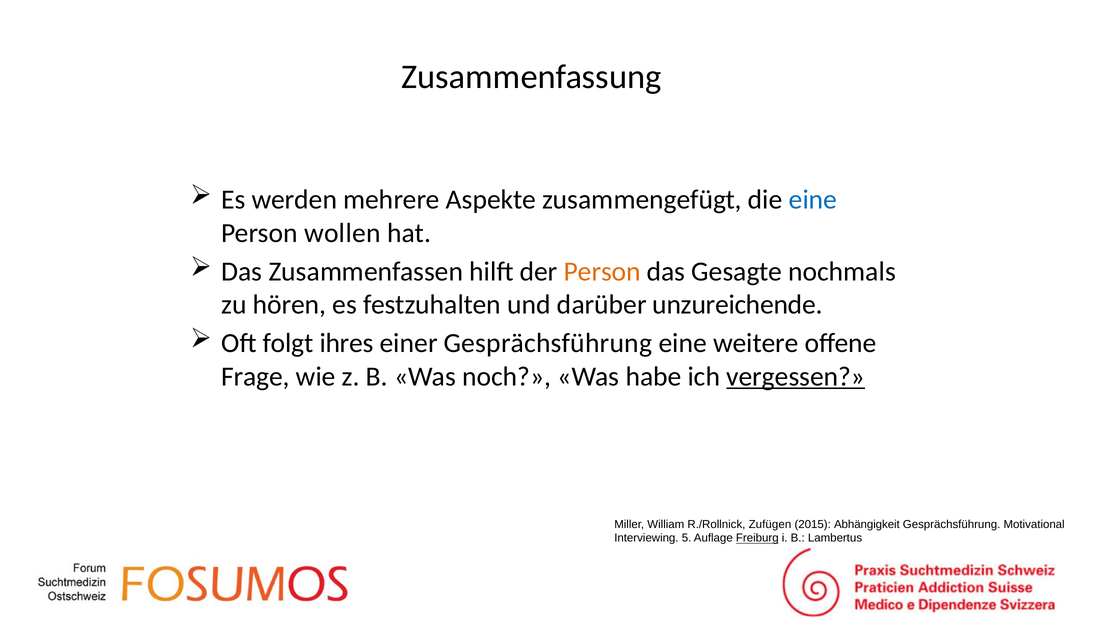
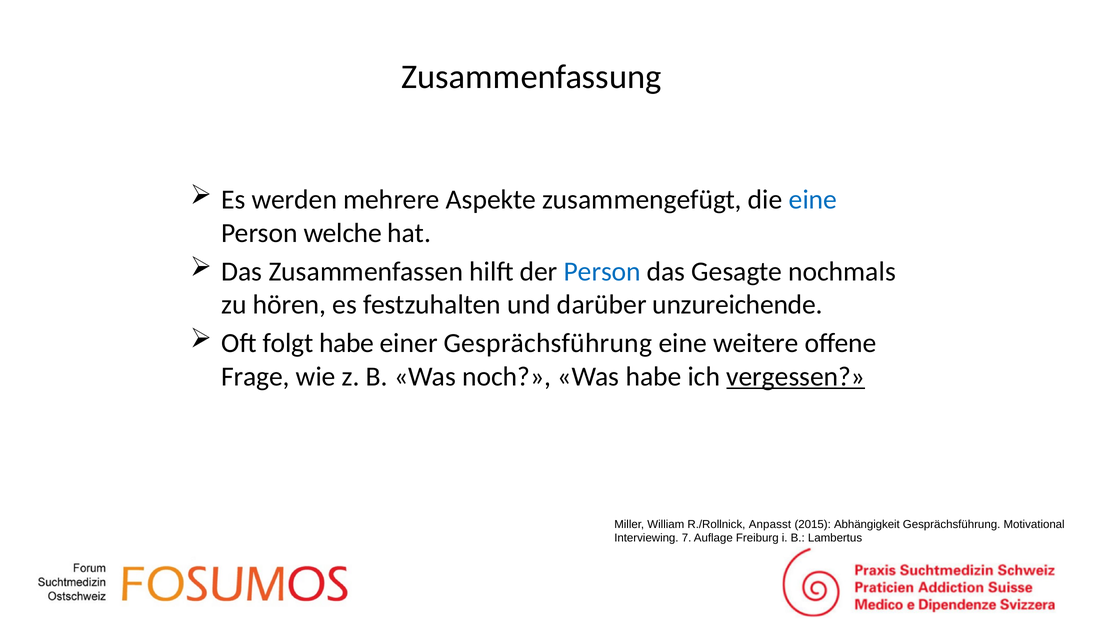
wollen: wollen -> welche
Person at (602, 272) colour: orange -> blue
folgt ihres: ihres -> habe
Zufügen: Zufügen -> Anpasst
5: 5 -> 7
Freiburg underline: present -> none
